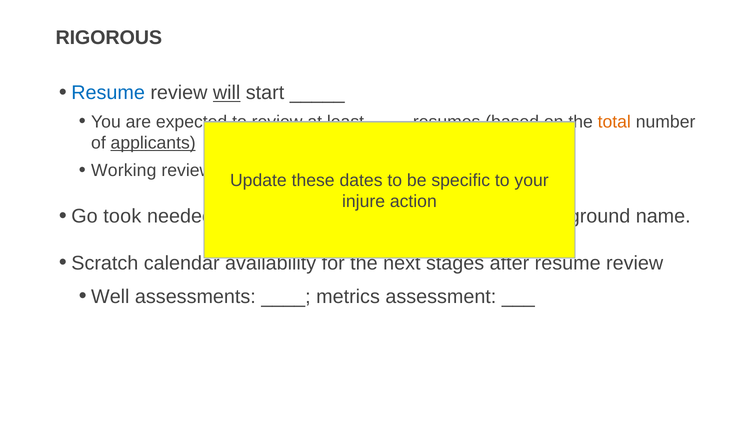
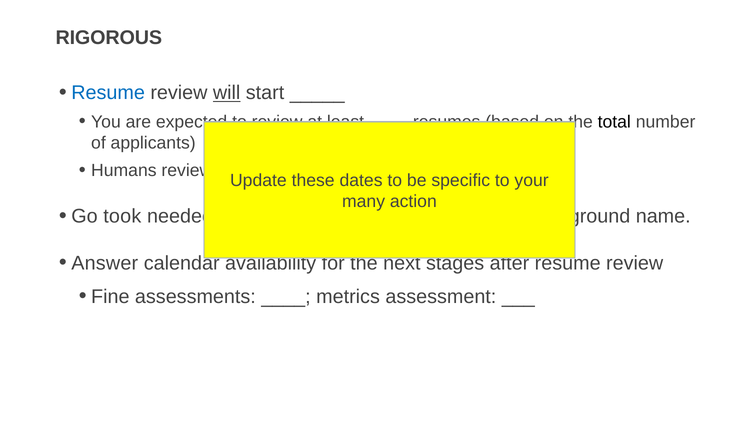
total colour: orange -> black
applicants underline: present -> none
Working: Working -> Humans
injure: injure -> many
Scratch: Scratch -> Answer
Well: Well -> Fine
